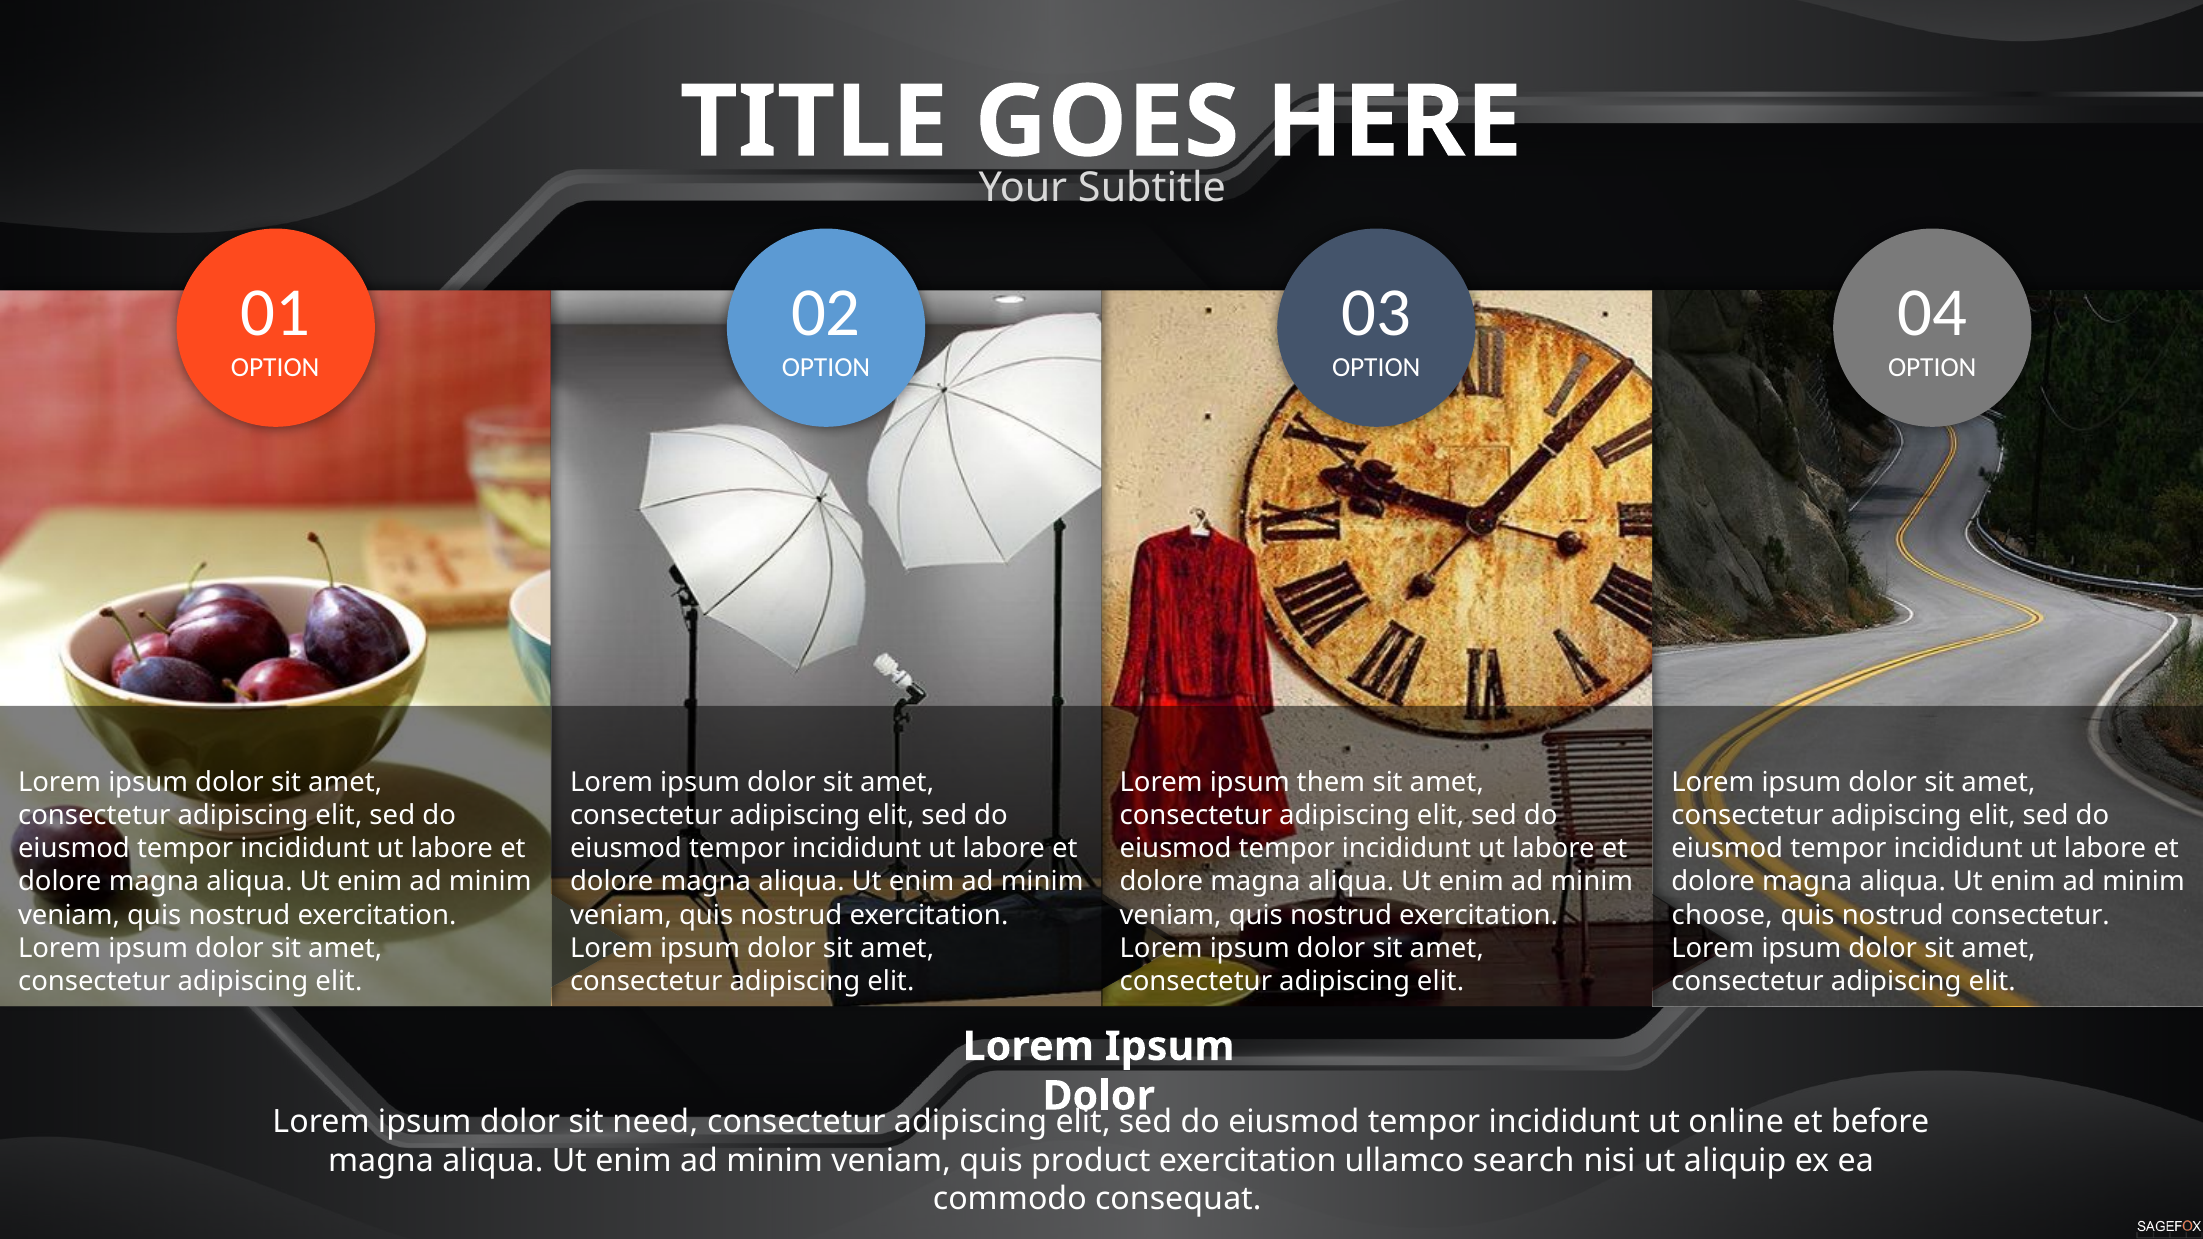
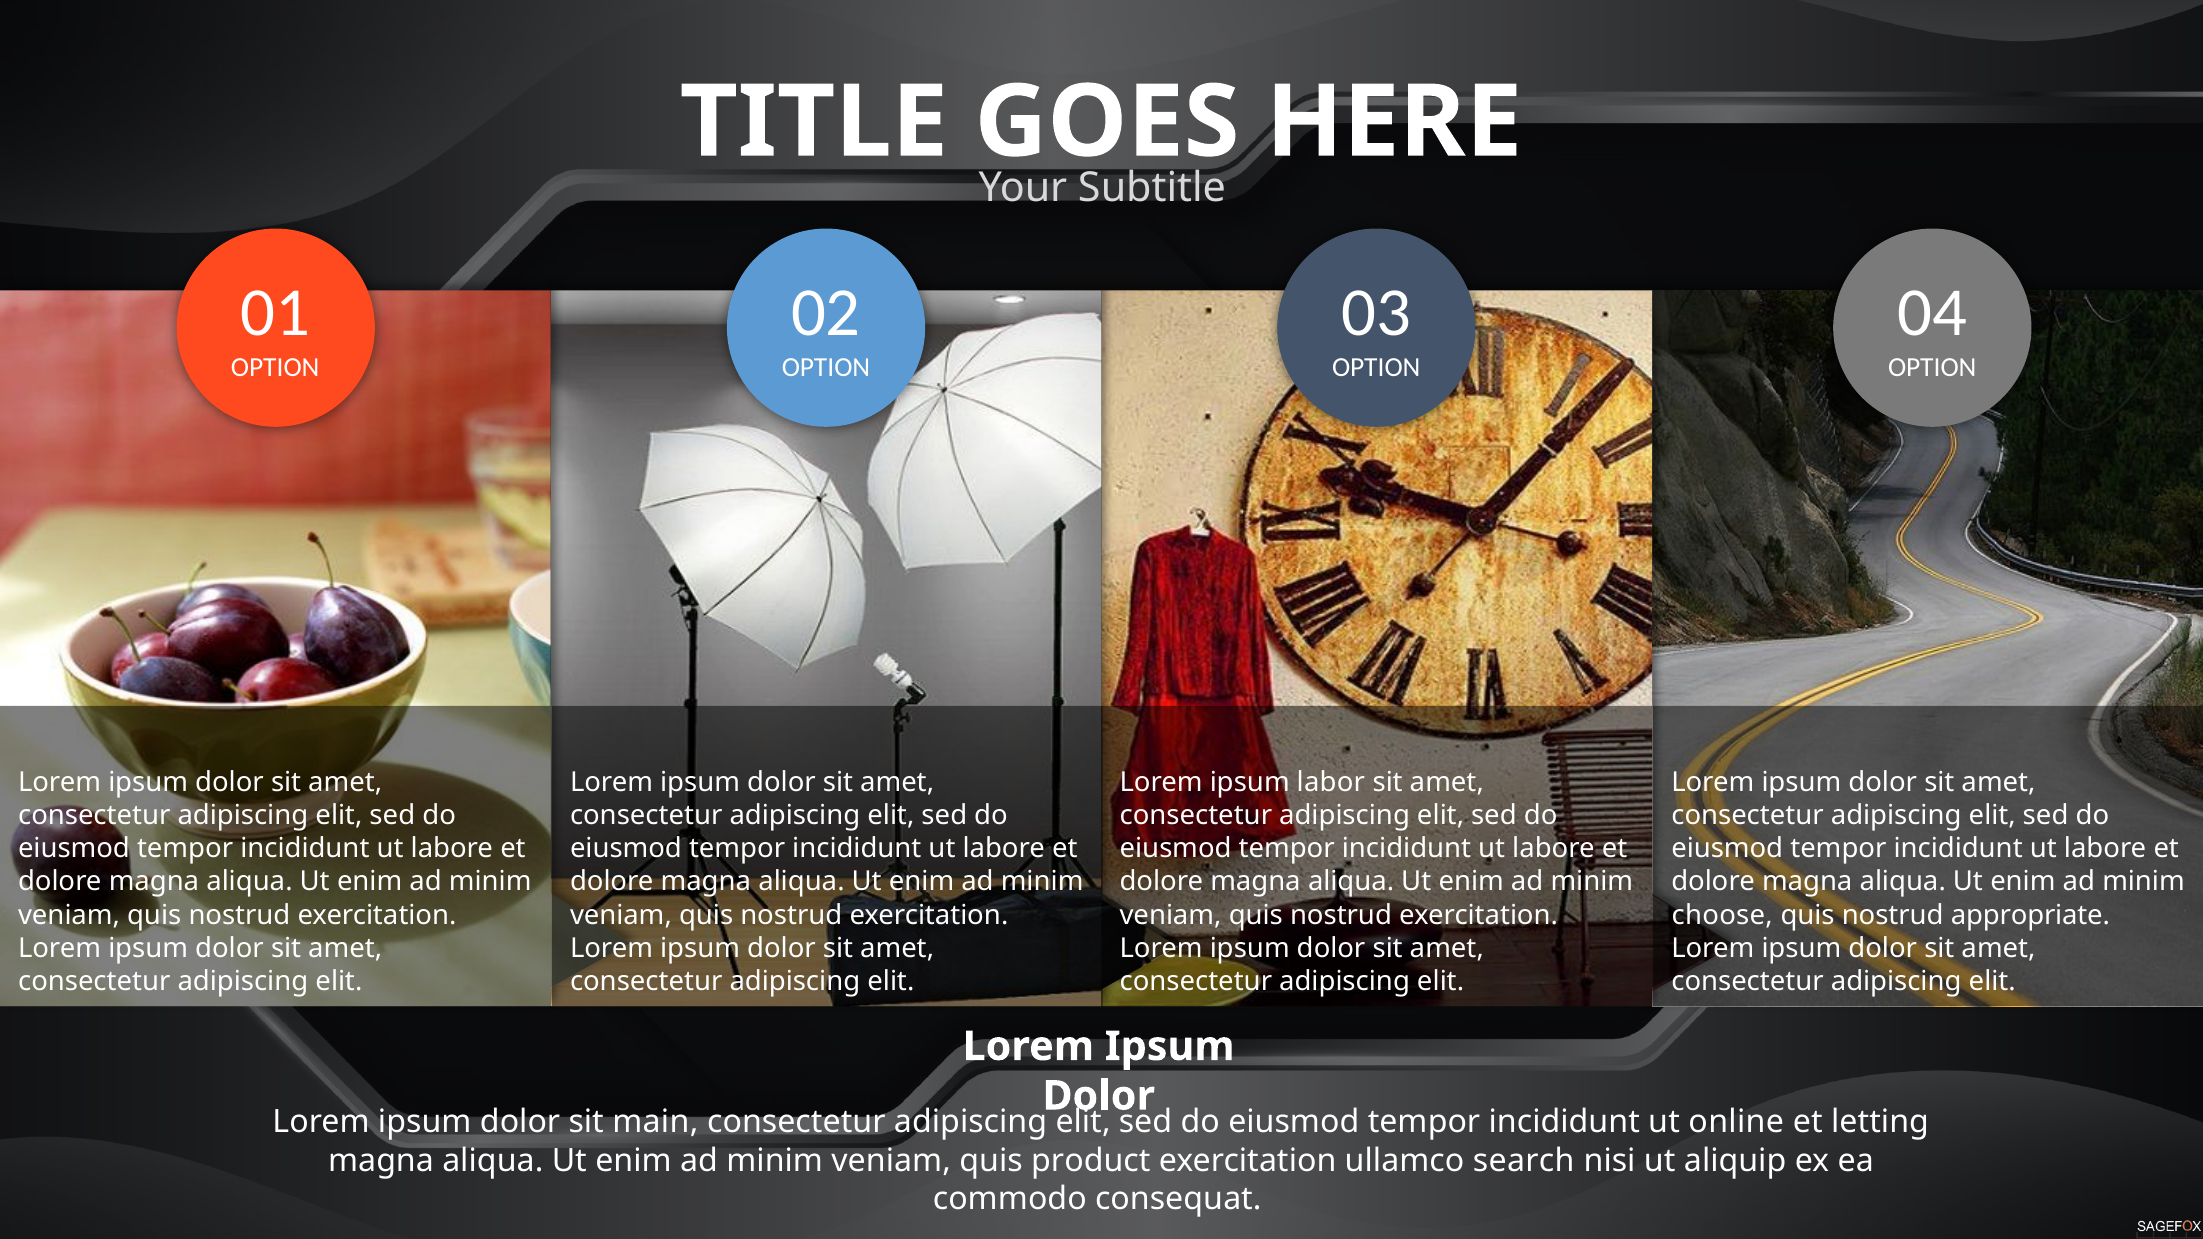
them: them -> labor
nostrud consectetur: consectetur -> appropriate
need: need -> main
before: before -> letting
